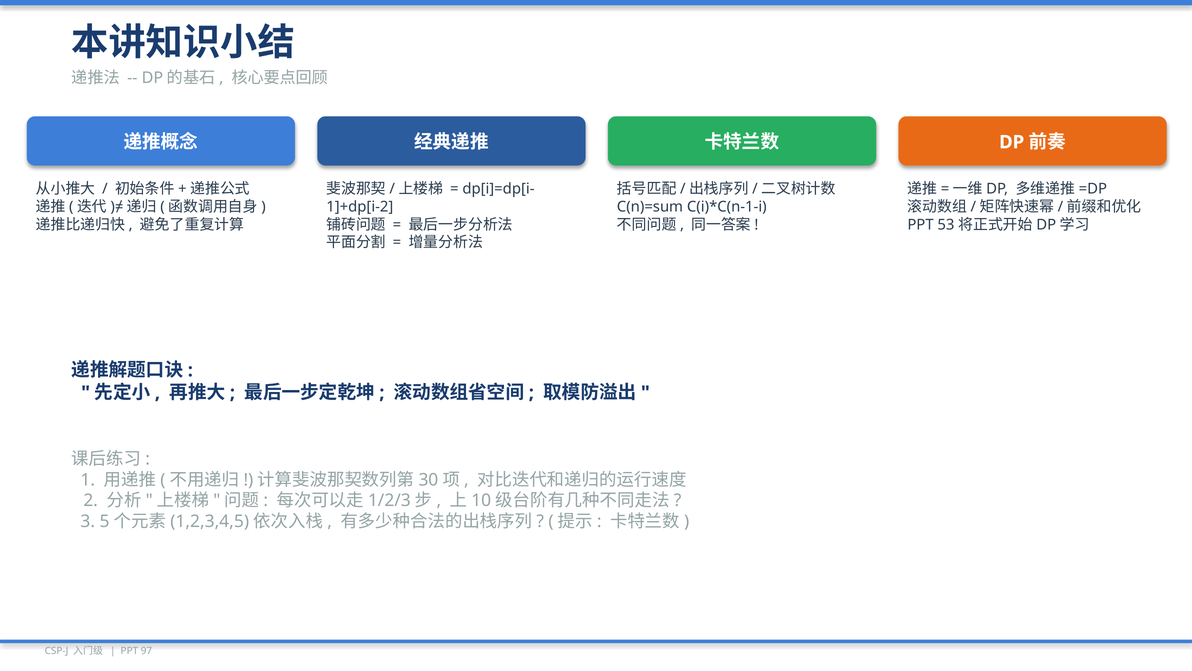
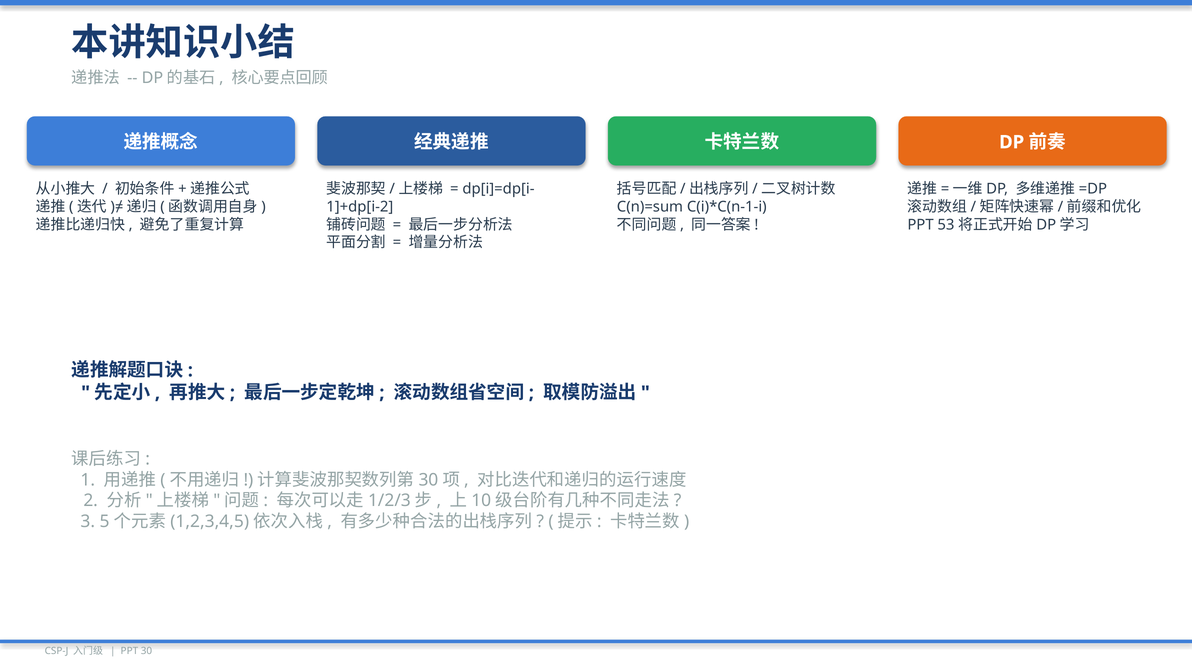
97: 97 -> 30
